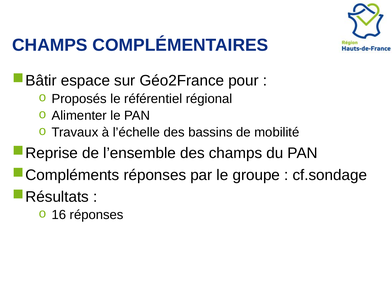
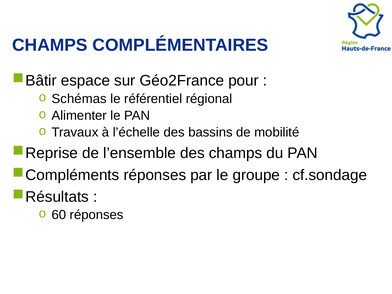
Proposés: Proposés -> Schémas
16: 16 -> 60
